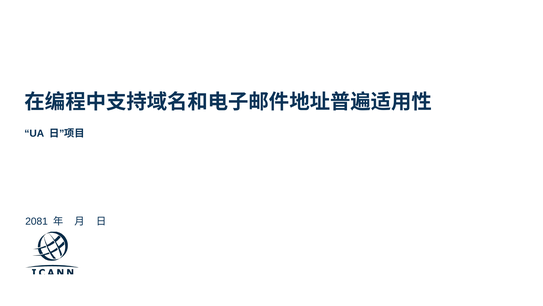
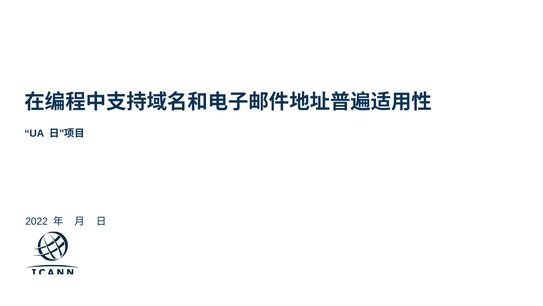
2081: 2081 -> 2022
